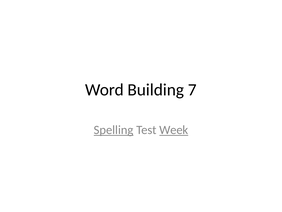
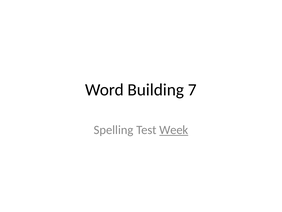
Spelling underline: present -> none
